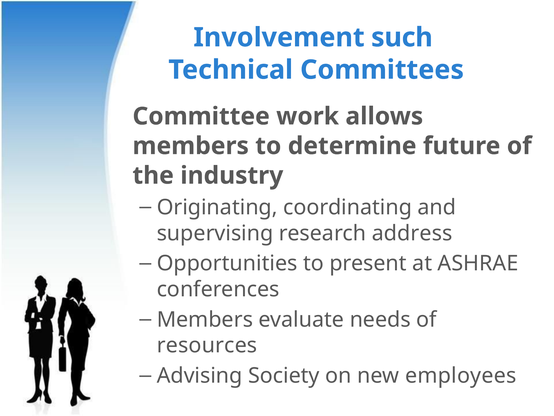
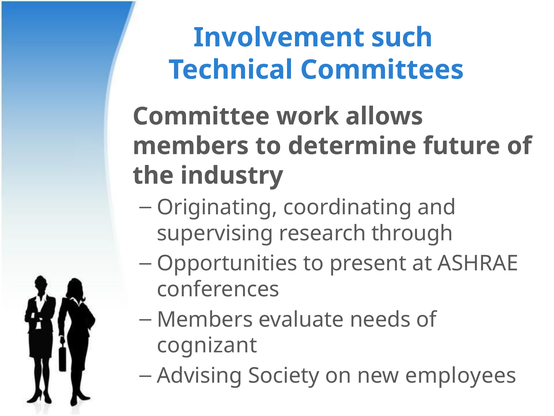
address: address -> through
resources: resources -> cognizant
